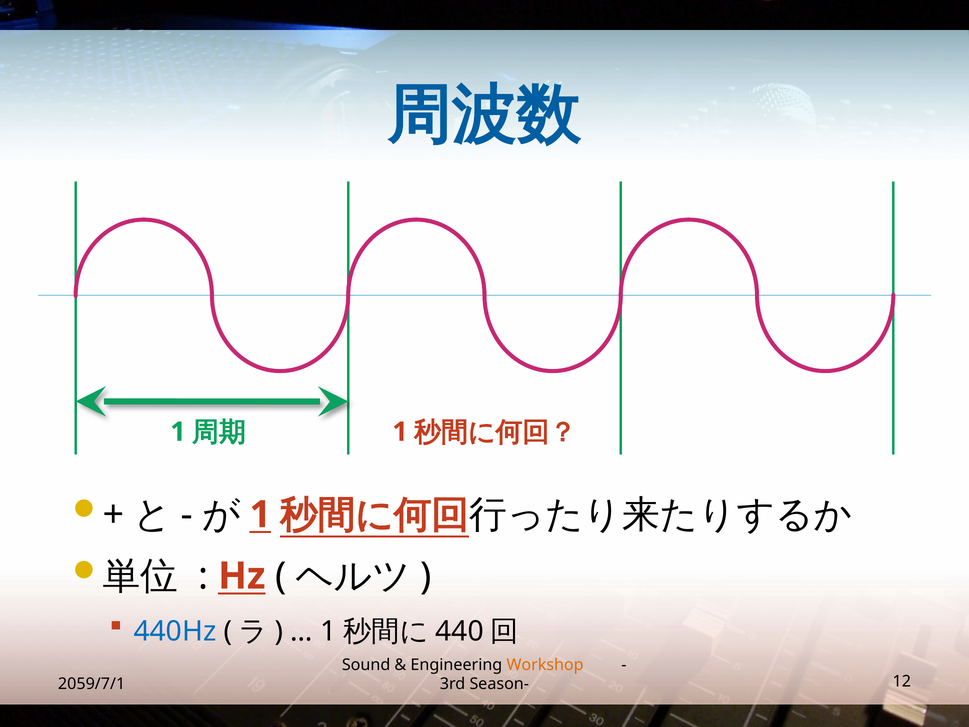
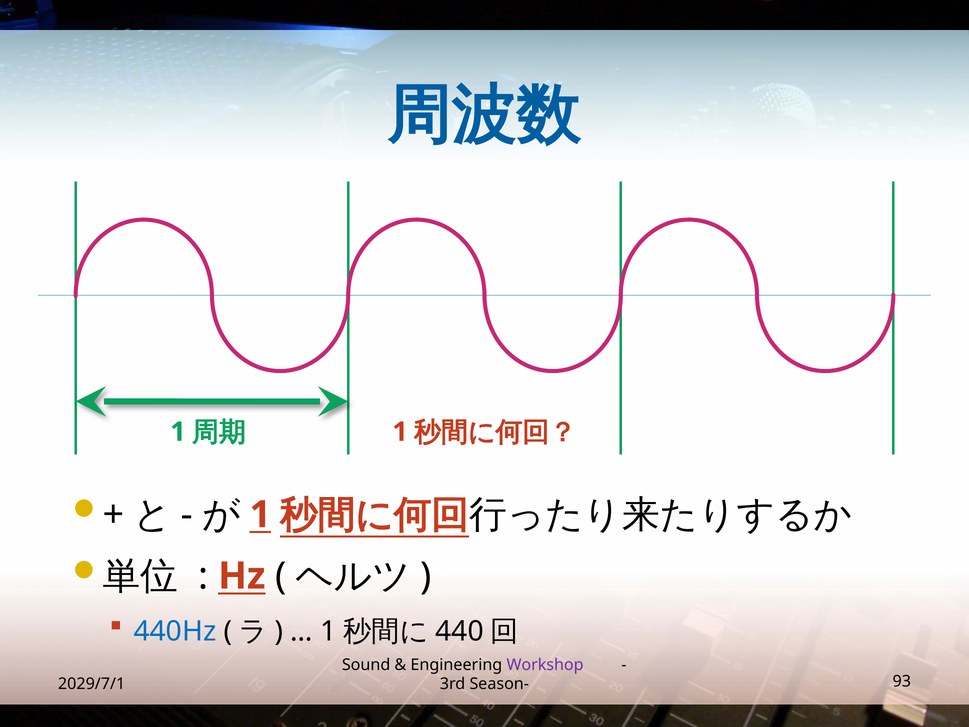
Workshop colour: orange -> purple
2059/7/1: 2059/7/1 -> 2029/7/1
12: 12 -> 93
